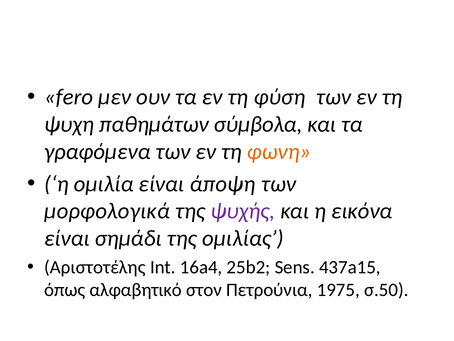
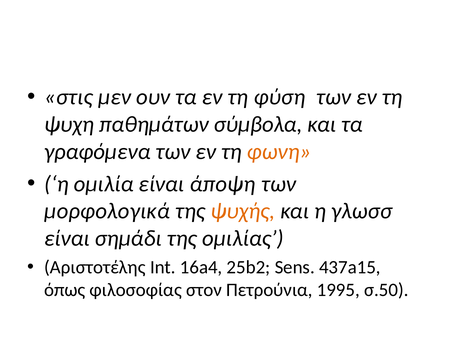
fero: fero -> στις
ψυχής colour: purple -> orange
εικόνα: εικόνα -> γλωσσ
αλφαβητικό: αλφαβητικό -> φιλοσοφίας
1975: 1975 -> 1995
